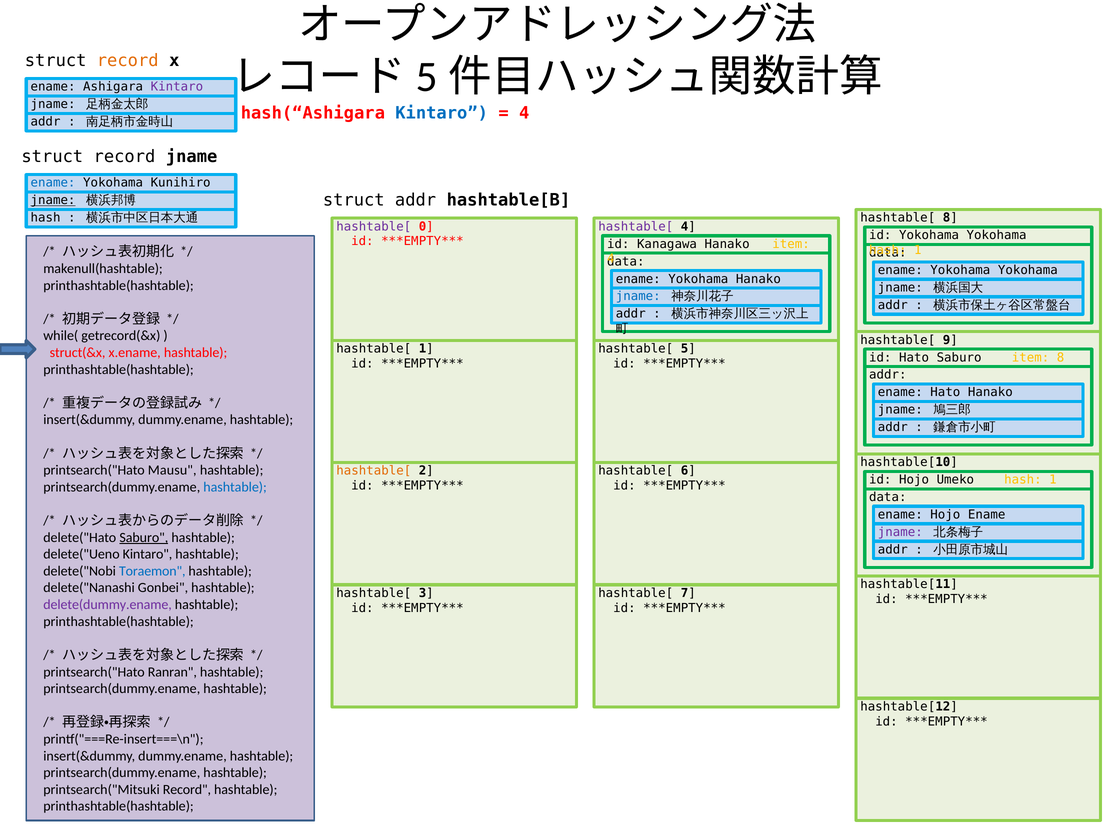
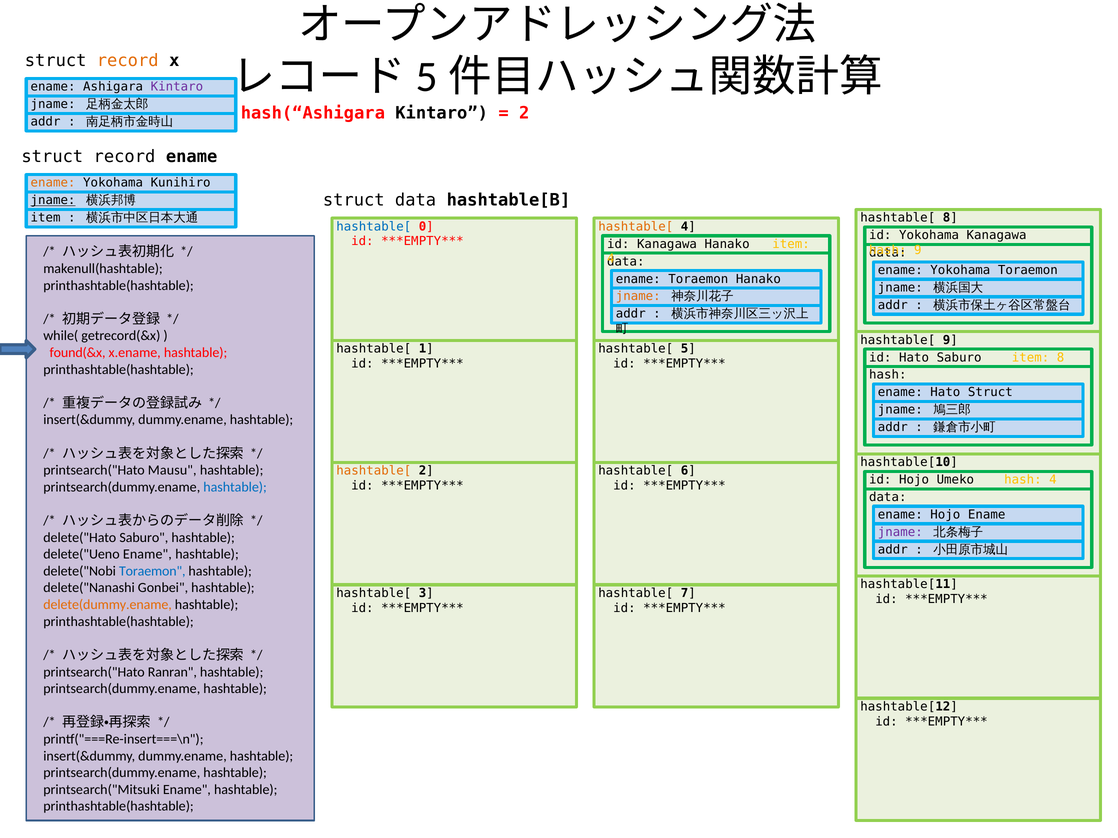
Kintaro at (442, 113) colour: blue -> black
4 at (524, 113): 4 -> 2
record jname: jname -> ename
ename at (53, 183) colour: blue -> orange
struct addr: addr -> data
hash at (46, 218): hash -> item
hashtable[ at (374, 227) colour: purple -> blue
hashtable[ at (636, 227) colour: purple -> orange
Yokohama at (997, 235): Yokohama -> Kanagawa
1 at (918, 250): 1 -> 9
ename Yokohama Yokohama: Yokohama -> Toraemon
Yokohama at (698, 279): Yokohama -> Toraemon
jname at (638, 297) colour: blue -> orange
struct(&x: struct(&x -> found(&x
addr at (888, 375): addr -> hash
Hato Hanako: Hanako -> Struct
1 at (1053, 480): 1 -> 4
Saburo at (144, 538) underline: present -> none
delete("Ueno Kintaro: Kintaro -> Ename
delete(dummy.ename colour: purple -> orange
printsearch("Mitsuki Record: Record -> Ename
